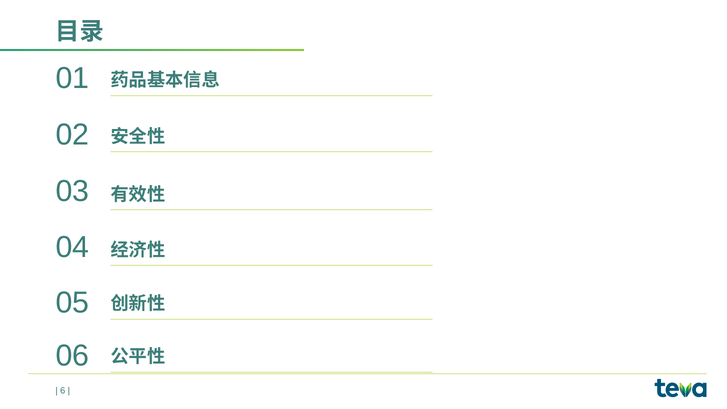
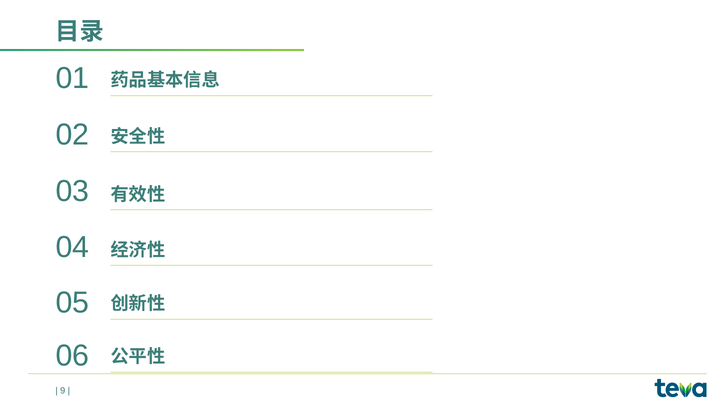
6: 6 -> 9
